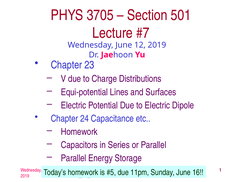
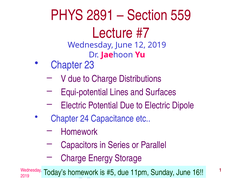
3705: 3705 -> 2891
501: 501 -> 559
Parallel at (74, 158): Parallel -> Charge
